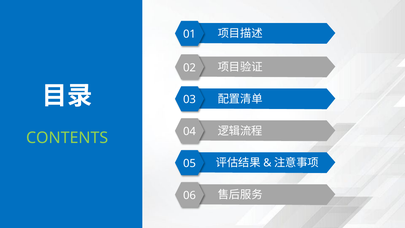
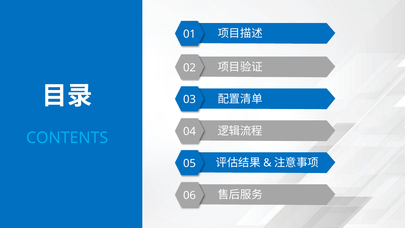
CONTENTS colour: light green -> light blue
